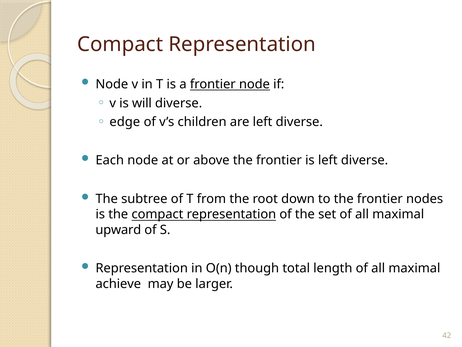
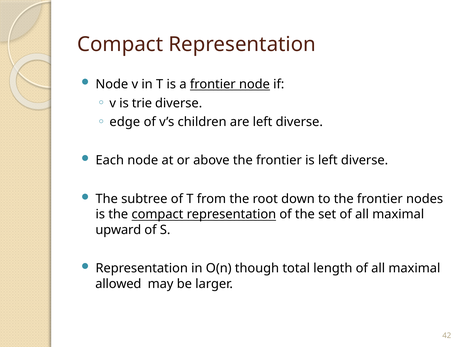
will: will -> trie
achieve: achieve -> allowed
